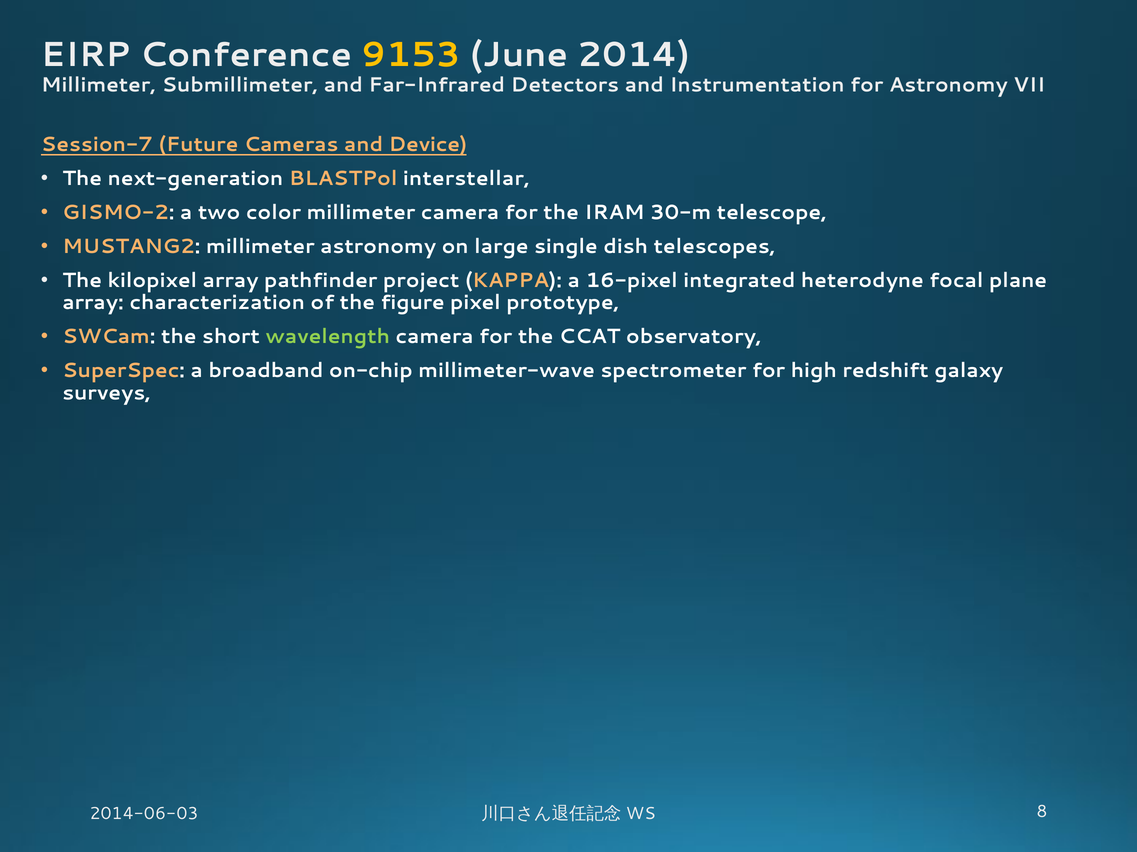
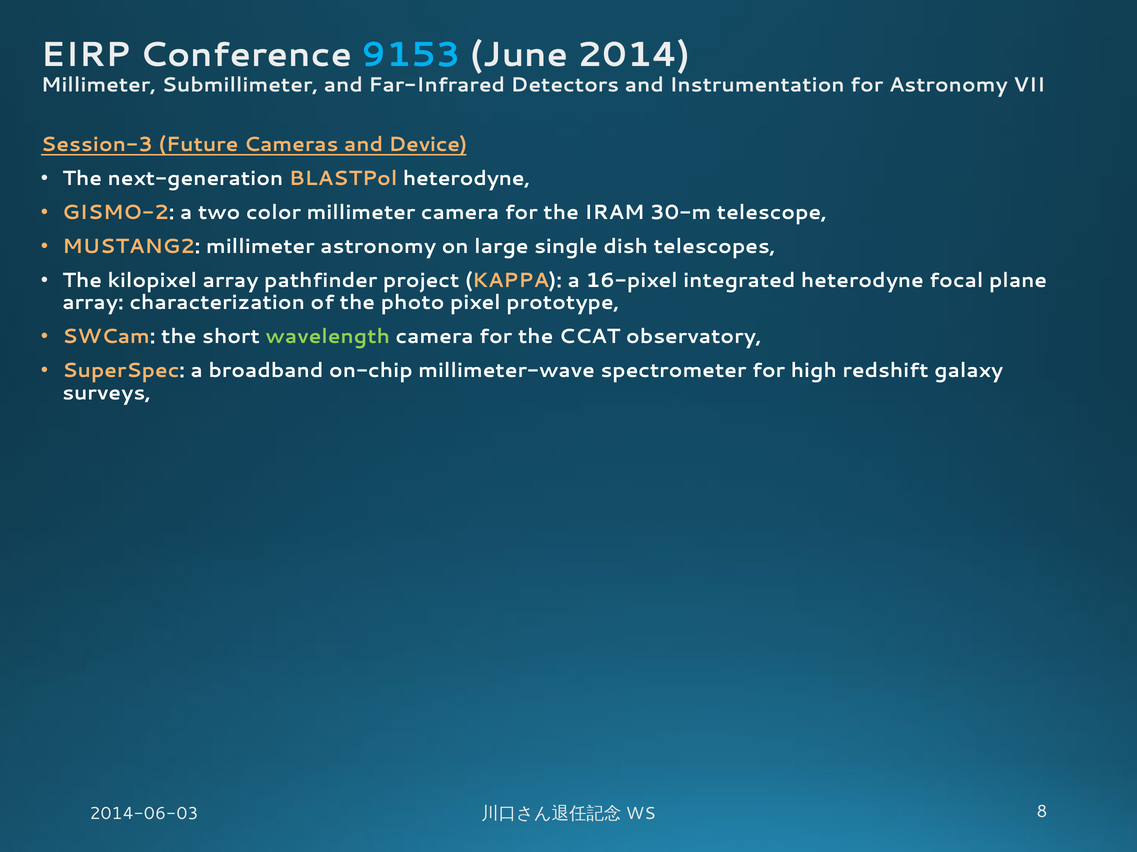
9153 colour: yellow -> light blue
Session-7: Session-7 -> Session-3
BLASTPol interstellar: interstellar -> heterodyne
figure: figure -> photo
